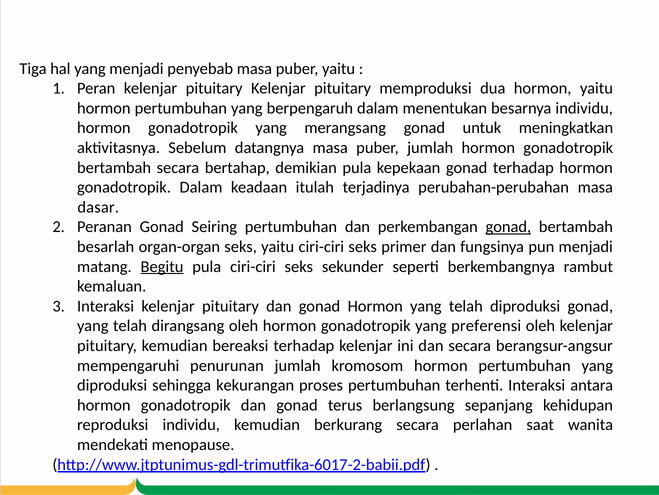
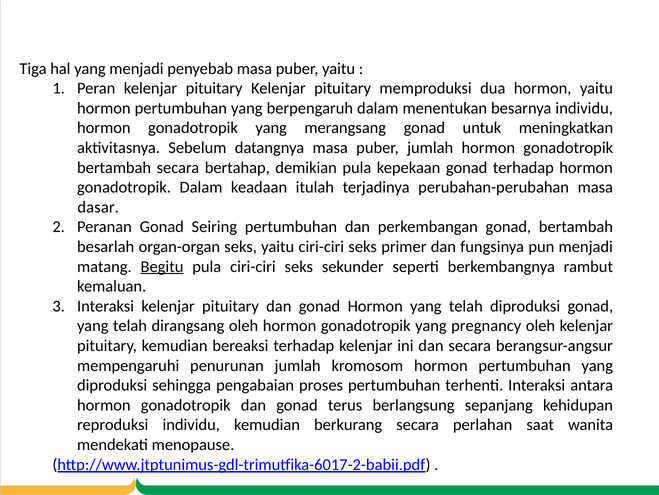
gonad at (508, 227) underline: present -> none
preferensi: preferensi -> pregnancy
kekurangan: kekurangan -> pengabaian
